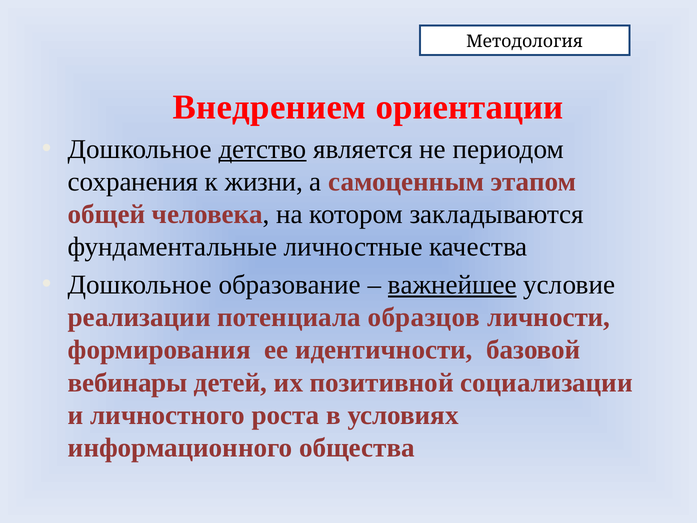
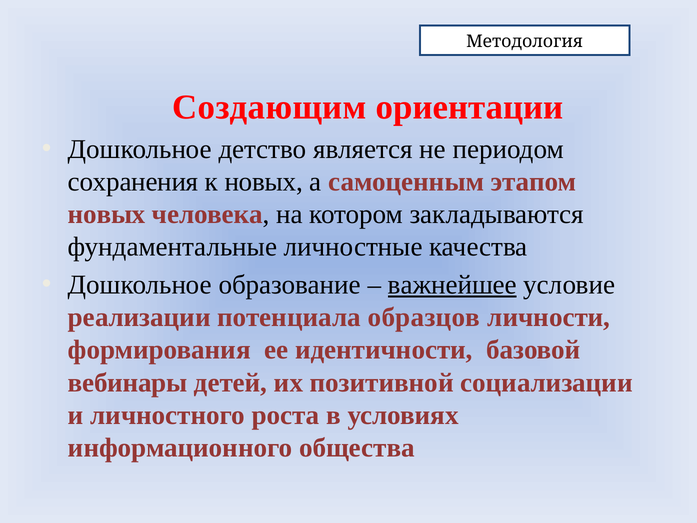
Внедрением: Внедрением -> Создающим
детство underline: present -> none
к жизни: жизни -> новых
общей at (107, 214): общей -> новых
